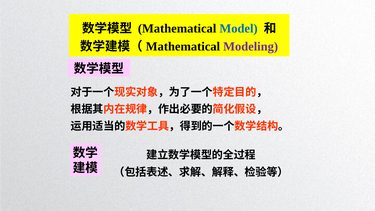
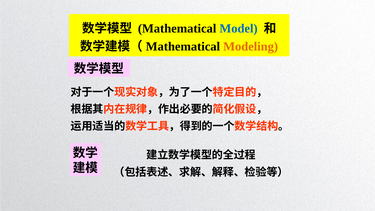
Modeling colour: purple -> orange
